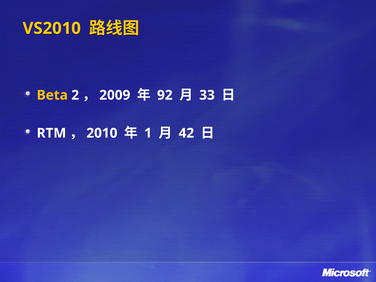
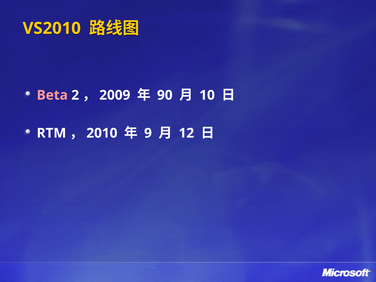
Beta colour: yellow -> pink
92: 92 -> 90
33: 33 -> 10
1: 1 -> 9
42: 42 -> 12
